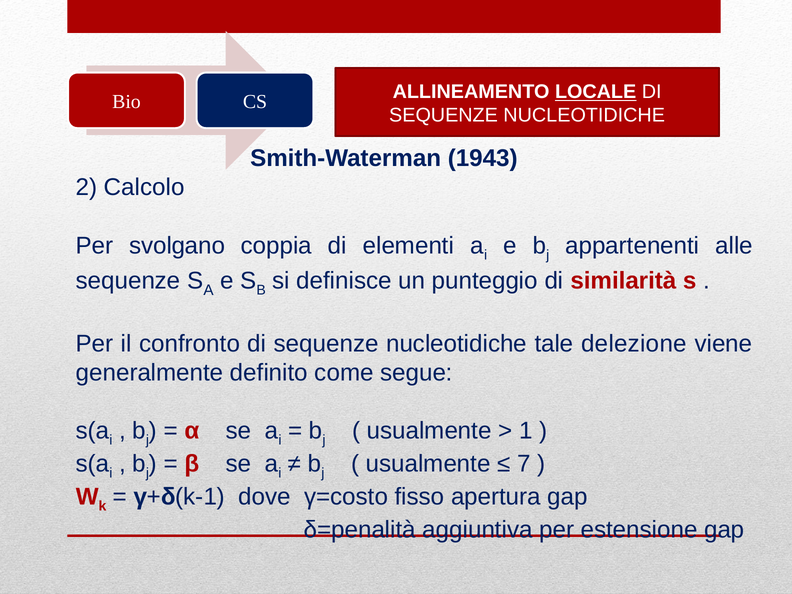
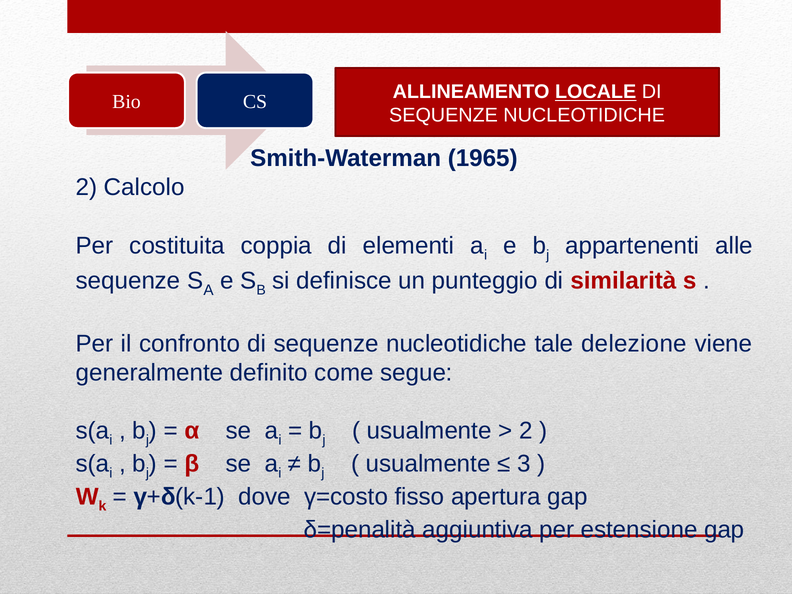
1943: 1943 -> 1965
svolgano: svolgano -> costituita
1 at (526, 431): 1 -> 2
7: 7 -> 3
